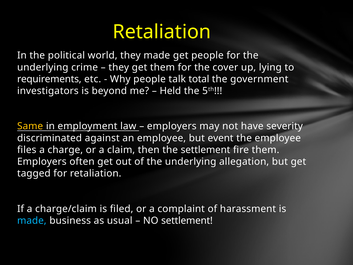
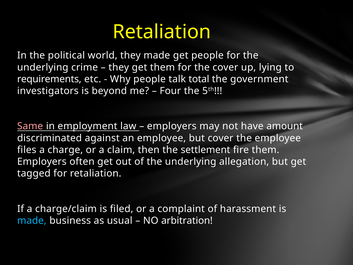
Held: Held -> Four
Same colour: yellow -> pink
severity: severity -> amount
but event: event -> cover
NO settlement: settlement -> arbitration
